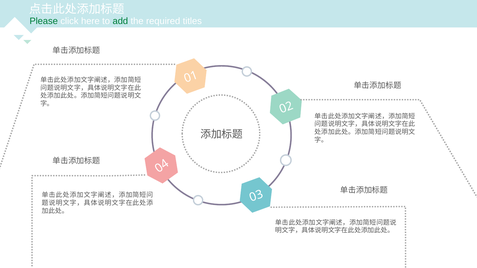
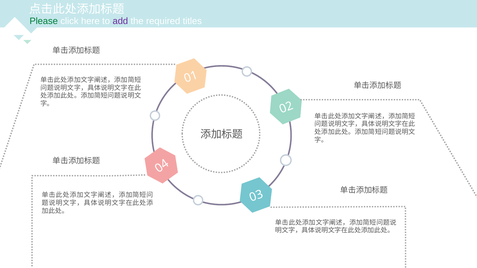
add colour: green -> purple
